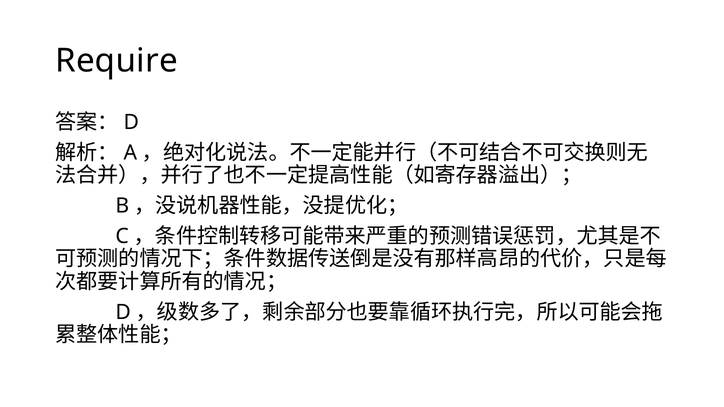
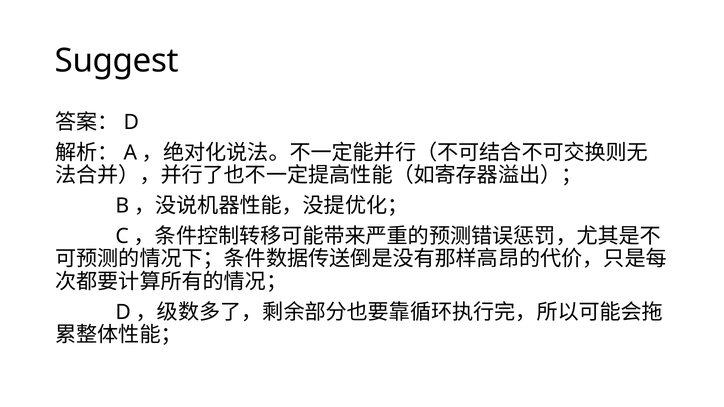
Require: Require -> Suggest
